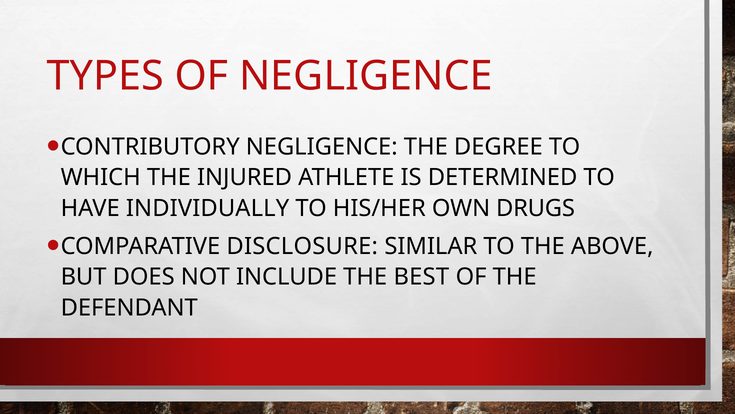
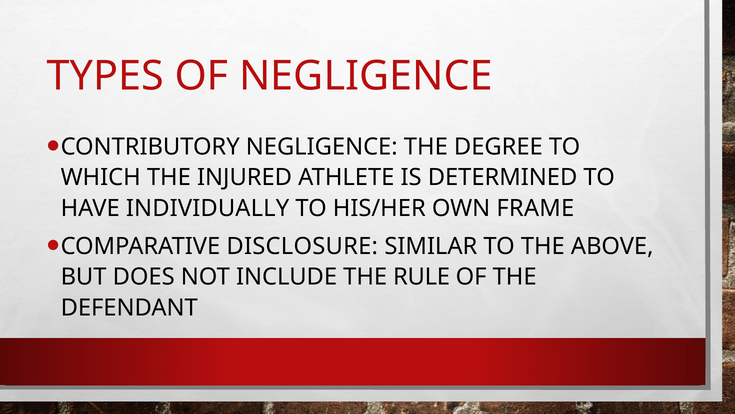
DRUGS: DRUGS -> FRAME
BEST: BEST -> RULE
